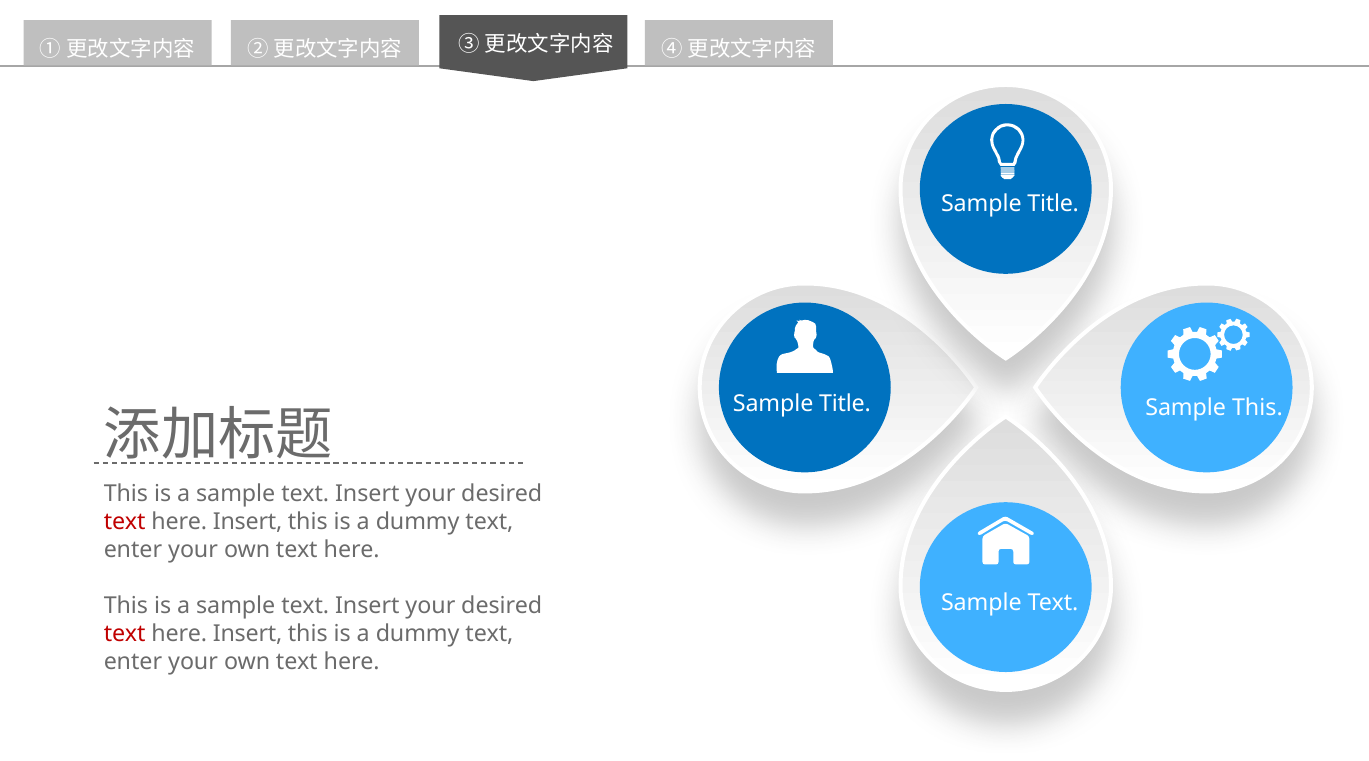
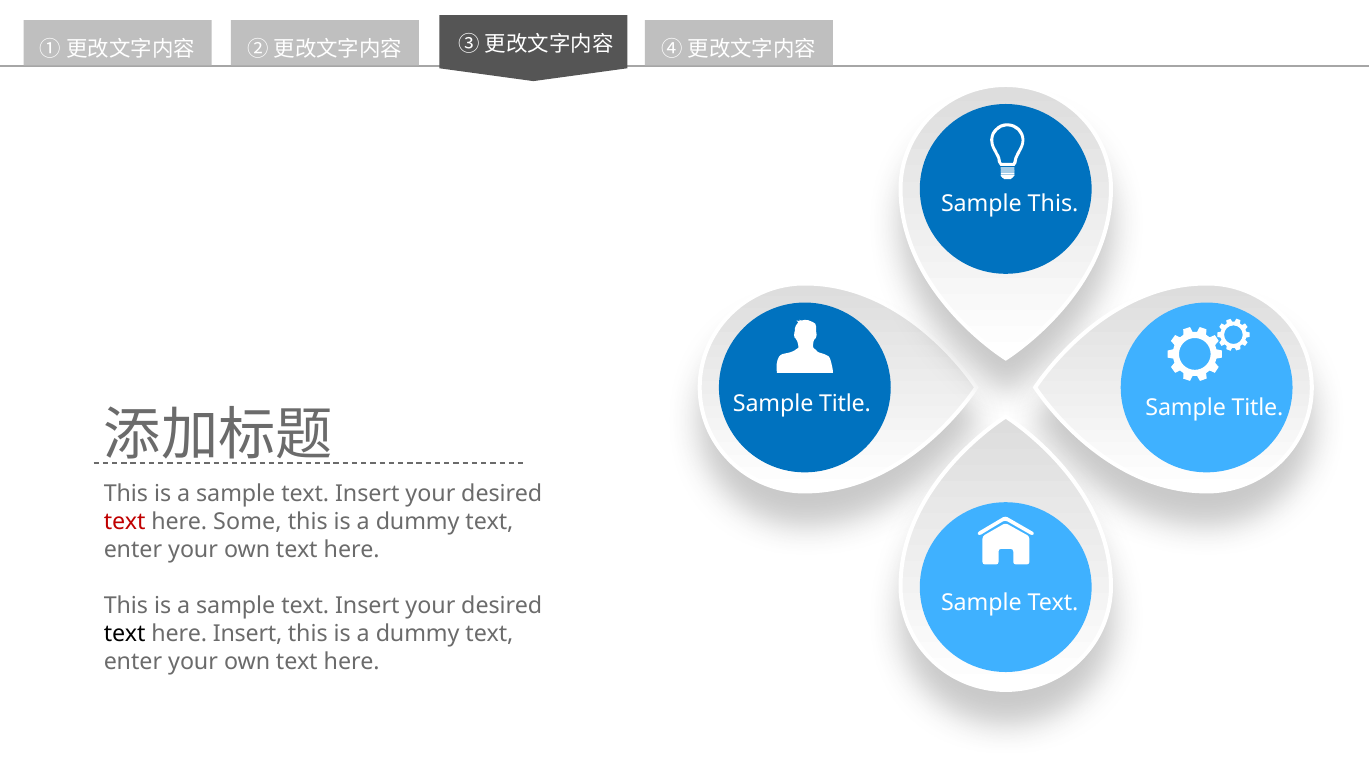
Title at (1053, 204): Title -> This
This at (1257, 408): This -> Title
Insert at (248, 522): Insert -> Some
text at (125, 633) colour: red -> black
